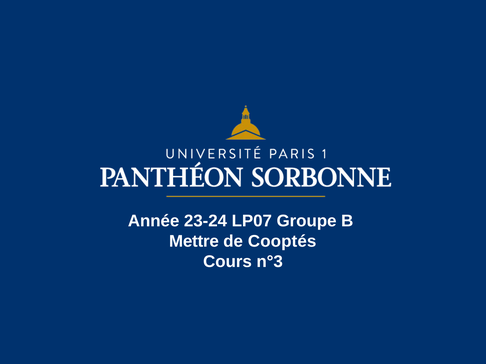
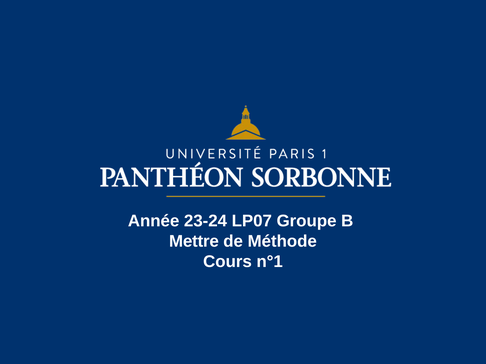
Cooptés: Cooptés -> Méthode
n°3: n°3 -> n°1
